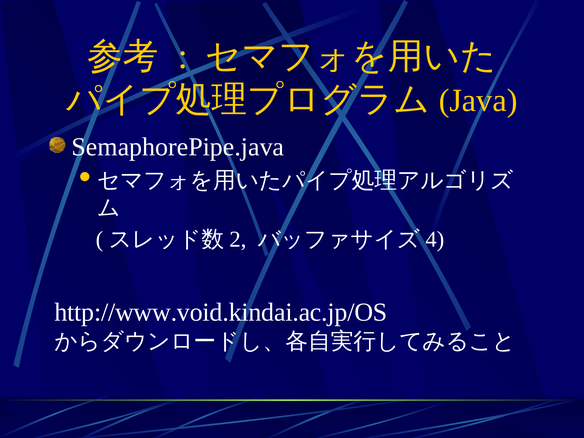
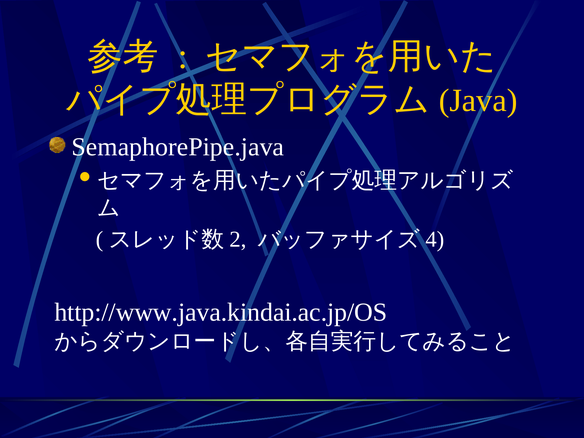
http://www.void.kindai.ac.jp/OS: http://www.void.kindai.ac.jp/OS -> http://www.java.kindai.ac.jp/OS
